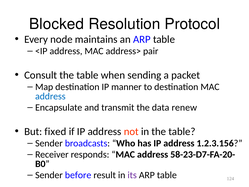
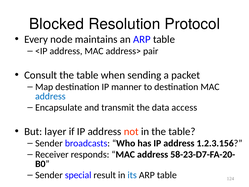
renew: renew -> access
fixed: fixed -> layer
before: before -> special
its colour: purple -> blue
